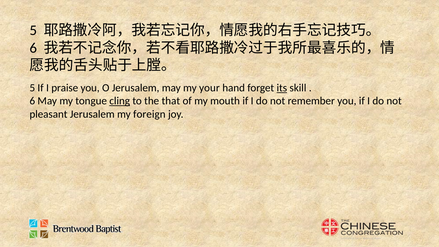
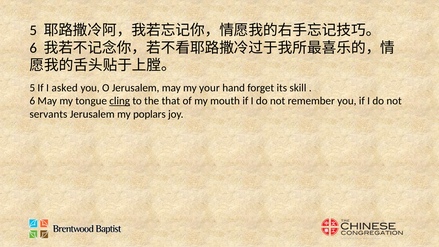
praise: praise -> asked
its underline: present -> none
pleasant: pleasant -> servants
foreign: foreign -> poplars
